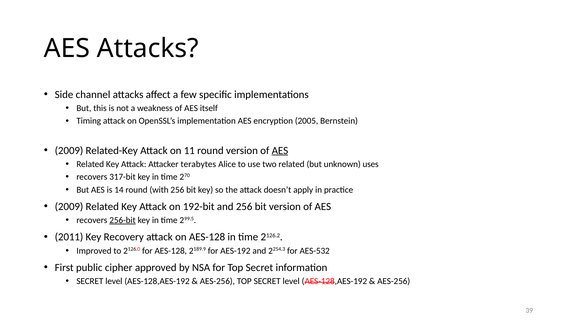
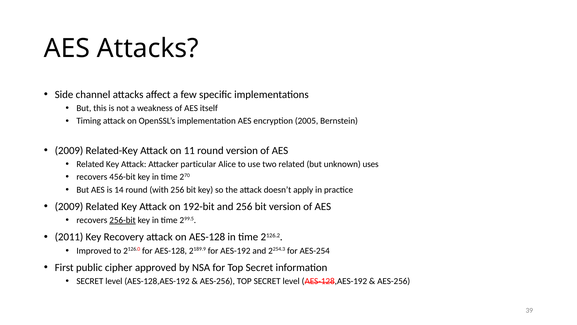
AES at (280, 150) underline: present -> none
terabytes: terabytes -> particular
317-bit: 317-bit -> 456-bit
AES-532: AES-532 -> AES-254
